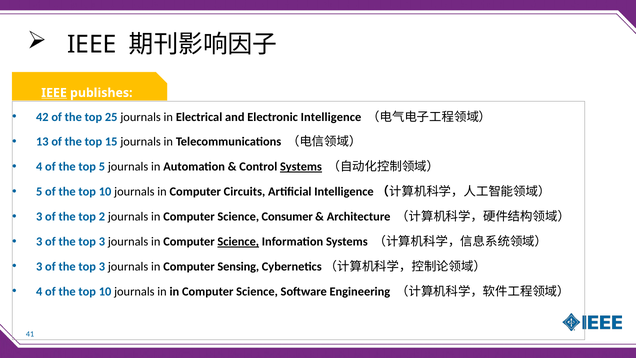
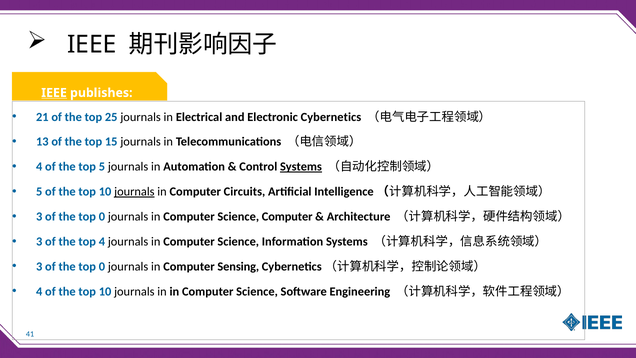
42: 42 -> 21
Electronic Intelligence: Intelligence -> Cybernetics
journals at (134, 192) underline: none -> present
2 at (102, 217): 2 -> 0
Science Consumer: Consumer -> Computer
3 at (102, 241): 3 -> 4
Science at (238, 241) underline: present -> none
3 at (102, 266): 3 -> 0
